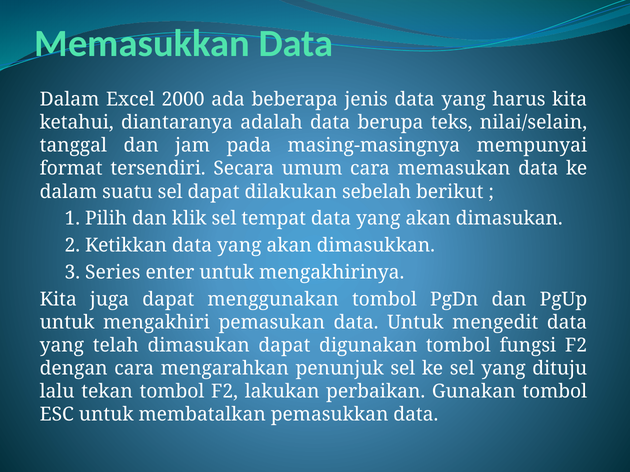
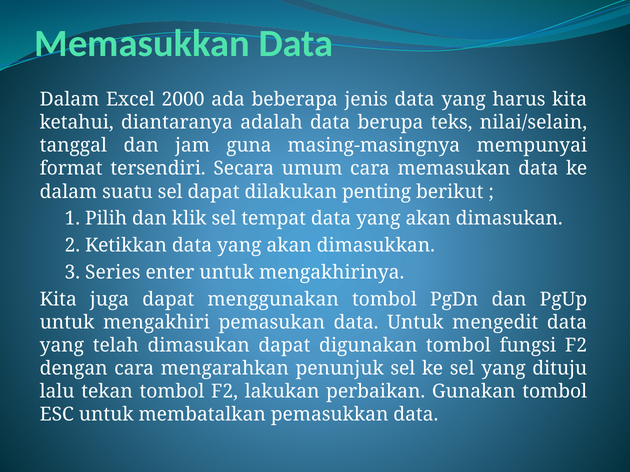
pada: pada -> guna
sebelah: sebelah -> penting
